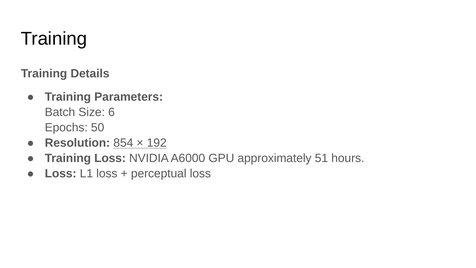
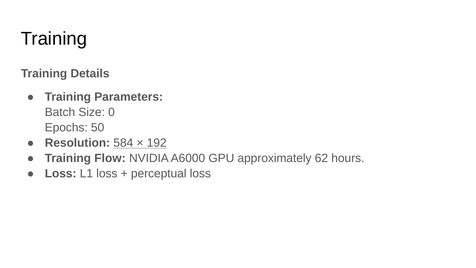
6: 6 -> 0
854: 854 -> 584
Training Loss: Loss -> Flow
51: 51 -> 62
